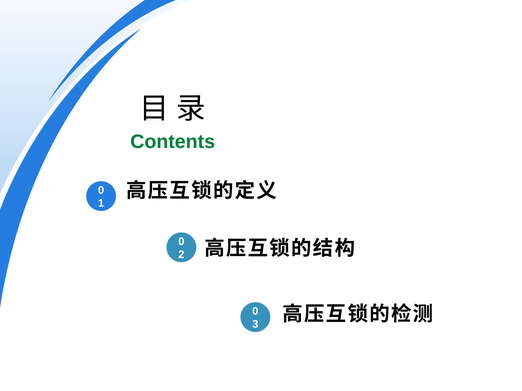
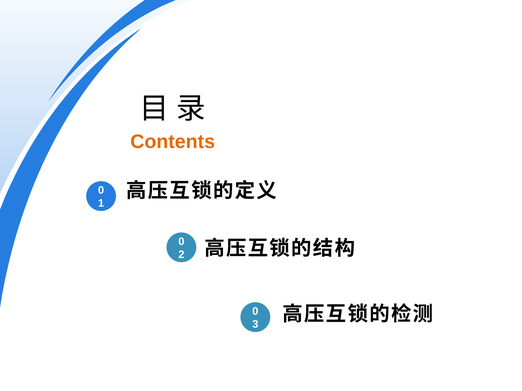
Contents colour: green -> orange
